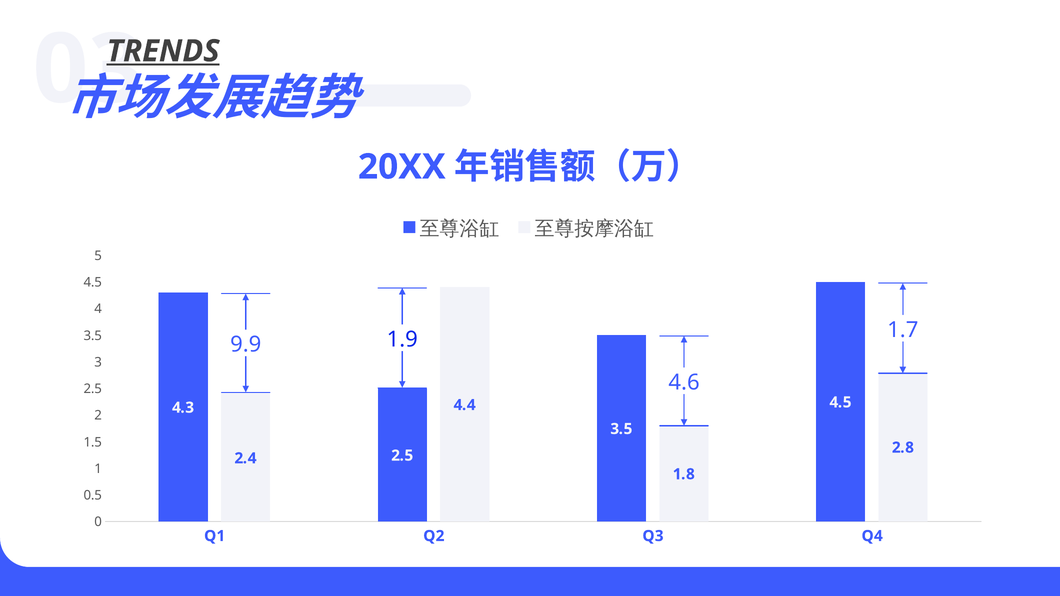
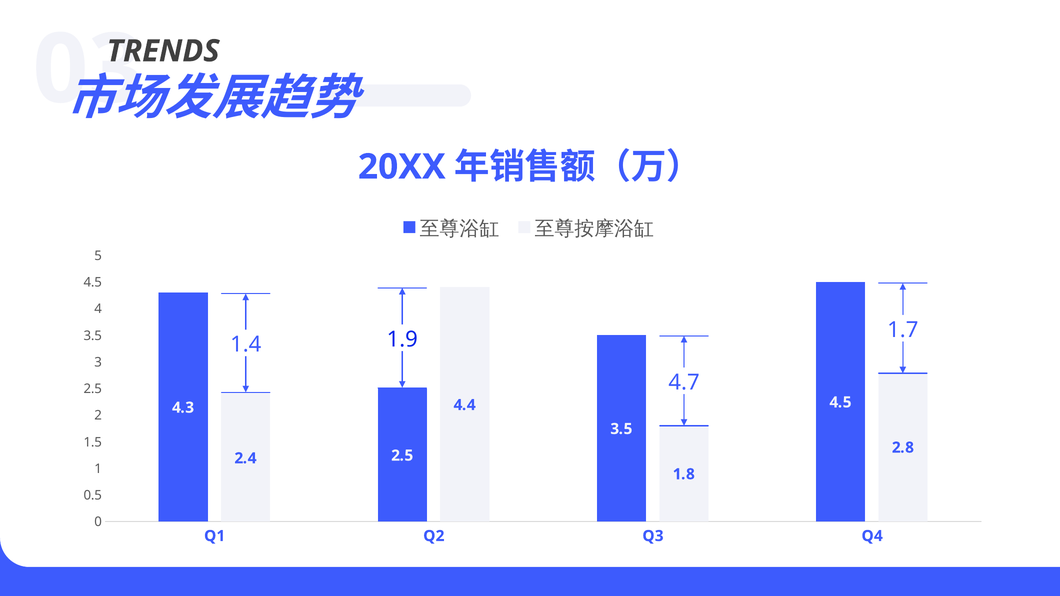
TRENDS underline: present -> none
9.9: 9.9 -> 1.4
4.6: 4.6 -> 4.7
